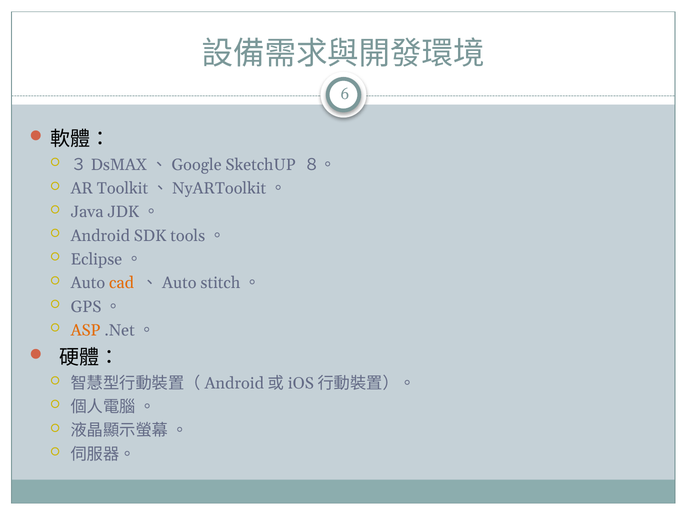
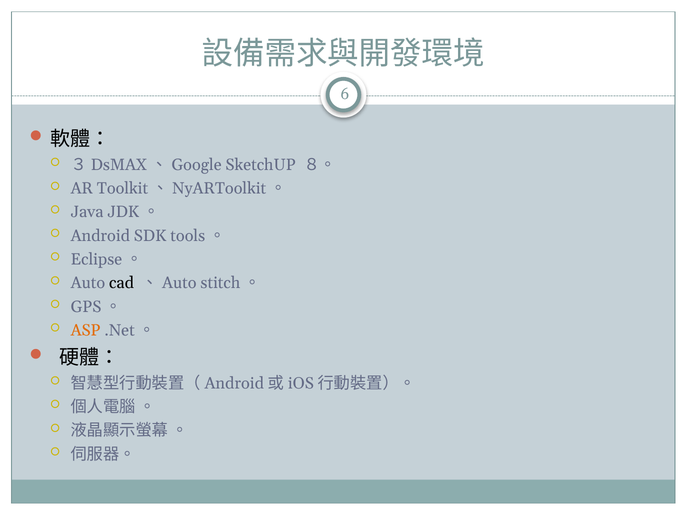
cad colour: orange -> black
